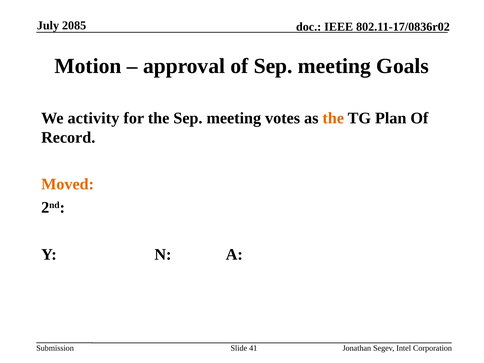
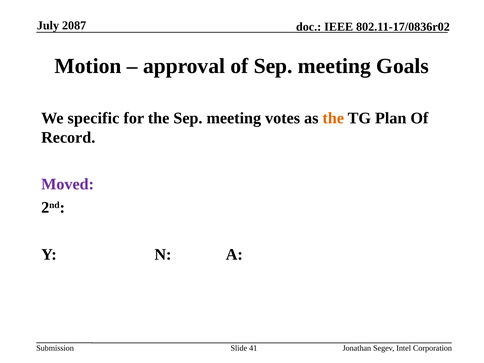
2085: 2085 -> 2087
activity: activity -> specific
Moved colour: orange -> purple
